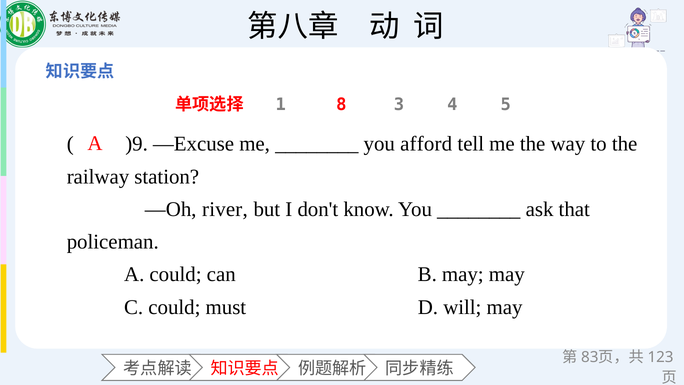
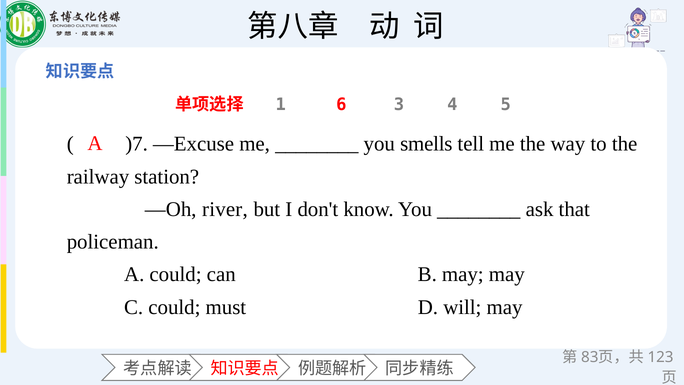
8: 8 -> 6
)9: )9 -> )7
afford: afford -> smells
